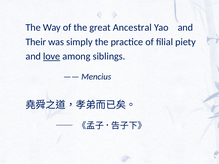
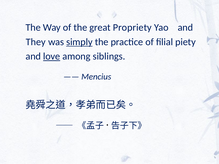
Ancestral: Ancestral -> Propriety
Their: Their -> They
simply underline: none -> present
